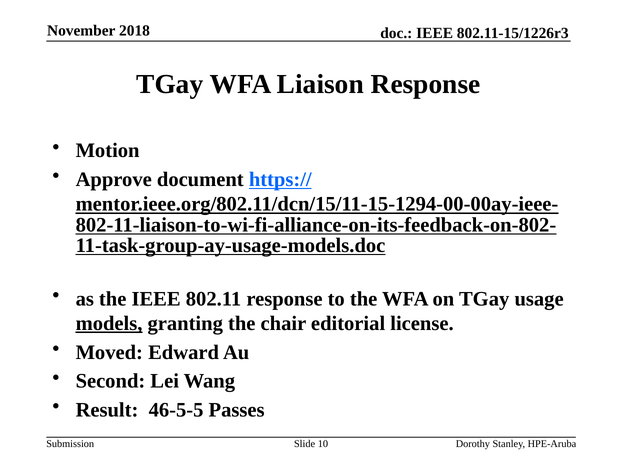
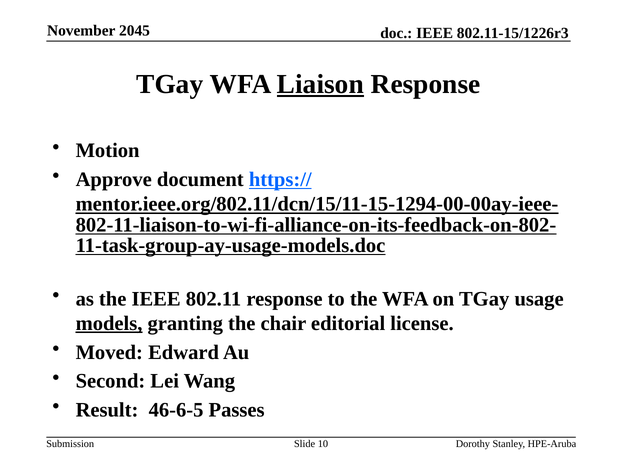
2018: 2018 -> 2045
Liaison underline: none -> present
46-5-5: 46-5-5 -> 46-6-5
